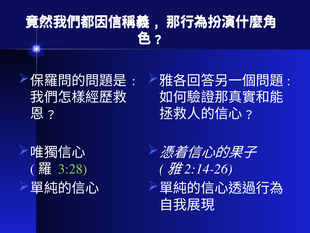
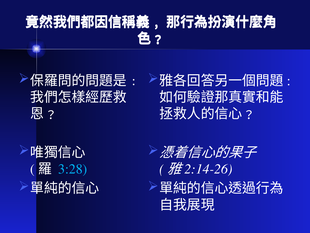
3:28 colour: light green -> light blue
